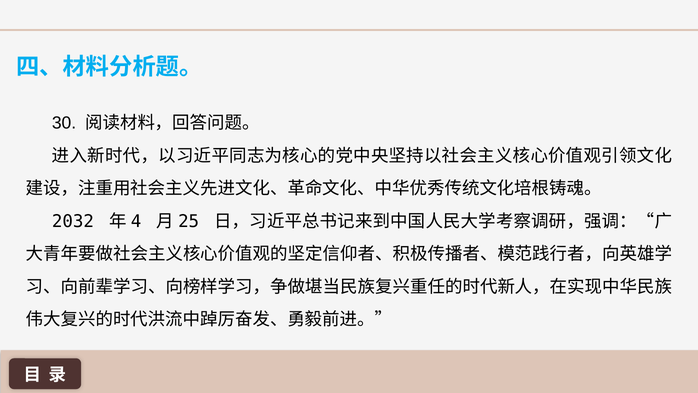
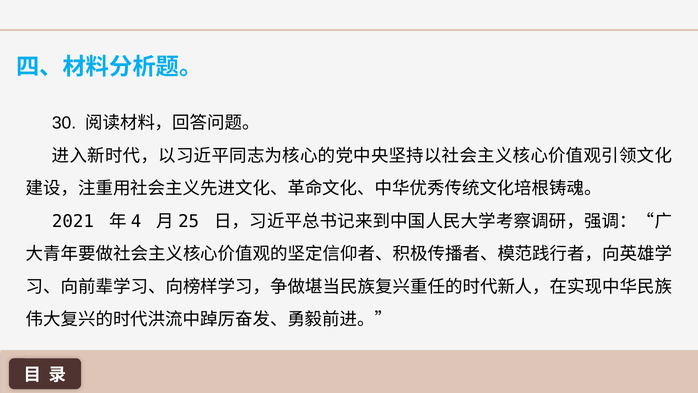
2032: 2032 -> 2021
